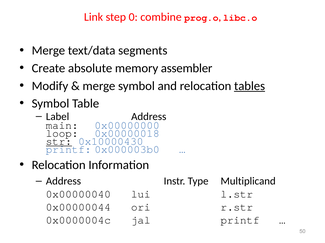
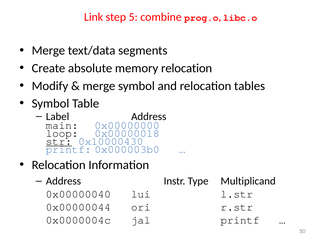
0: 0 -> 5
memory assembler: assembler -> relocation
tables underline: present -> none
